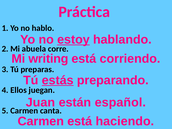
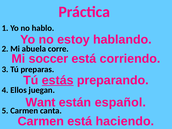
estoy underline: present -> none
writing: writing -> soccer
Juan: Juan -> Want
